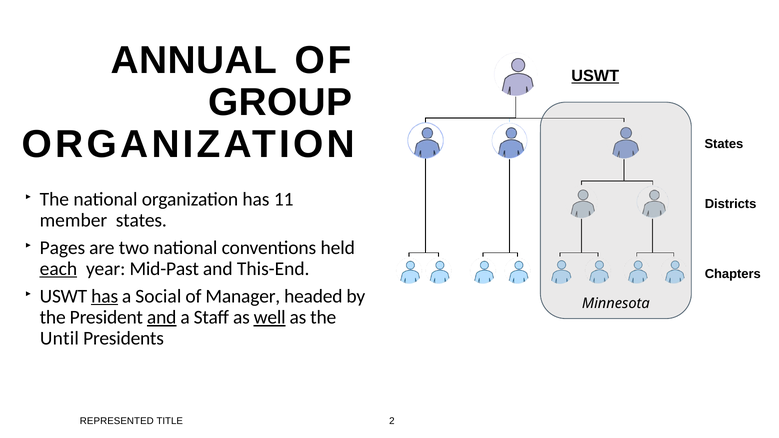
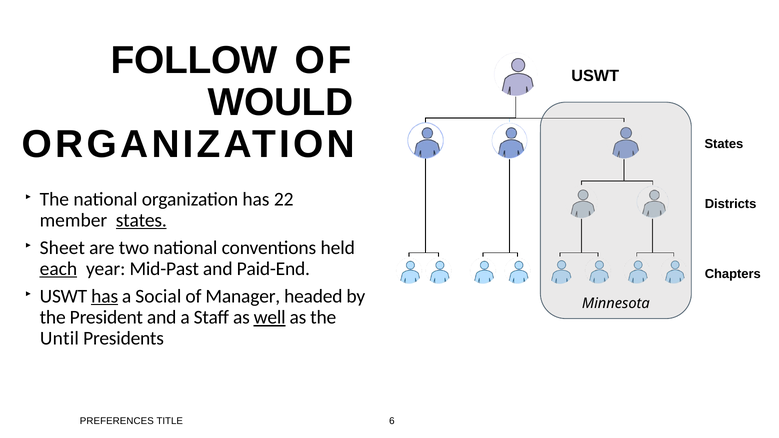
ANNUAL: ANNUAL -> FOLLOW
USWT at (595, 76) underline: present -> none
GROUP: GROUP -> WOULD
11: 11 -> 22
states at (141, 220) underline: none -> present
Pages: Pages -> Sheet
This-End: This-End -> Paid-End
and at (162, 317) underline: present -> none
REPRESENTED: REPRESENTED -> PREFERENCES
2: 2 -> 6
